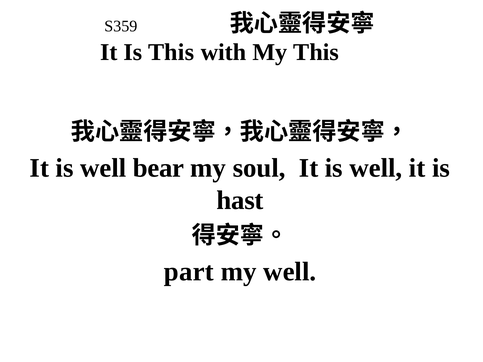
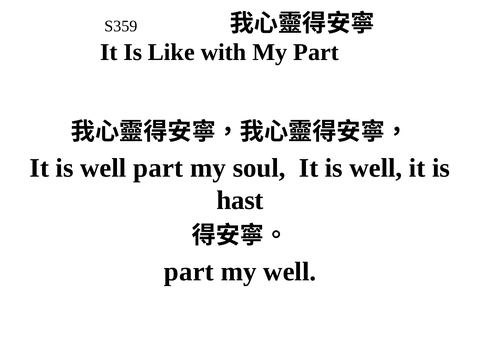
Is This: This -> Like
My This: This -> Part
well bear: bear -> part
